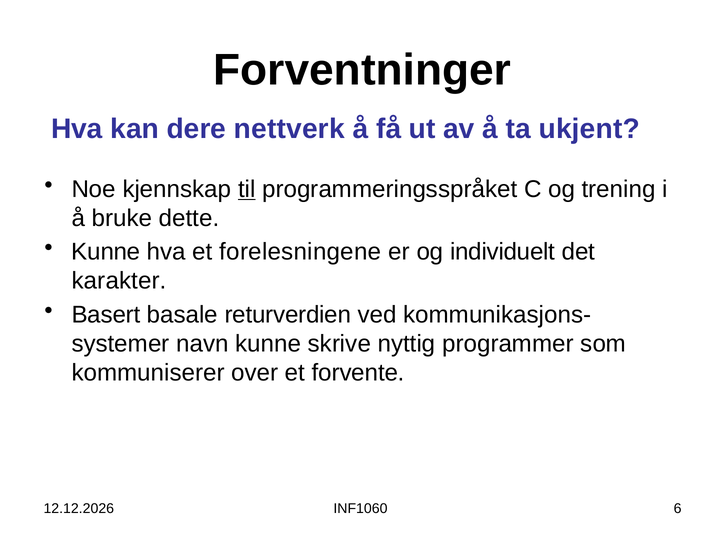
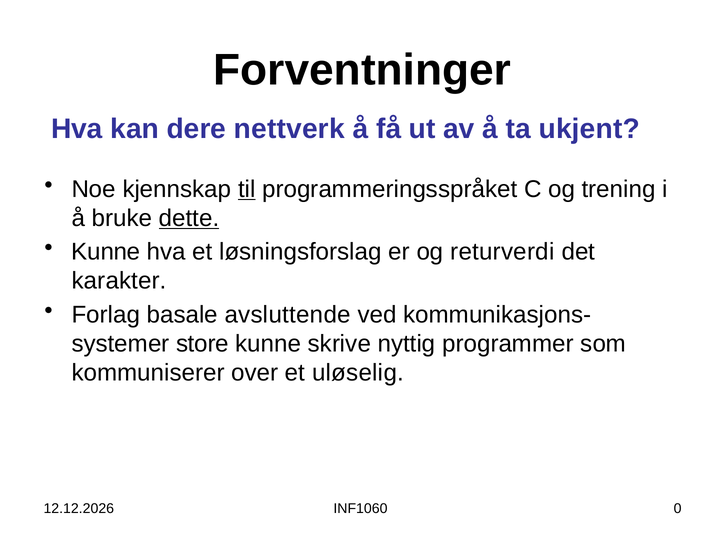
dette underline: none -> present
forelesningene: forelesningene -> løsningsforslag
individuelt: individuelt -> returverdi
Basert: Basert -> Forlag
returverdien: returverdien -> avsluttende
navn: navn -> store
forvente: forvente -> uløselig
6: 6 -> 0
